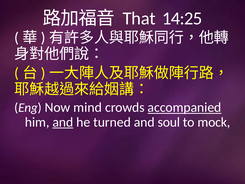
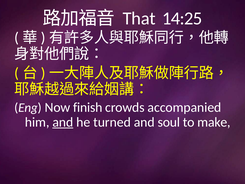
mind: mind -> finish
accompanied underline: present -> none
mock: mock -> make
